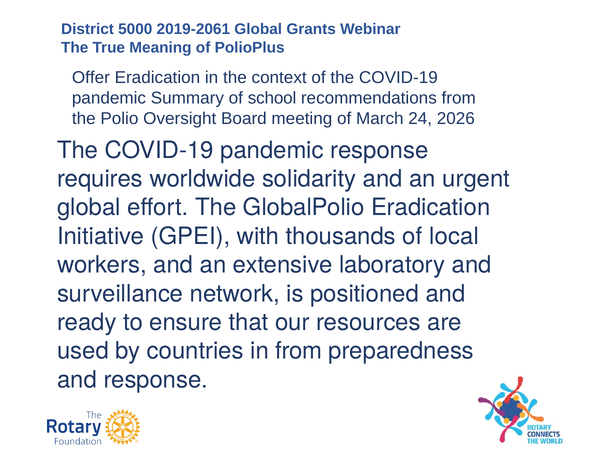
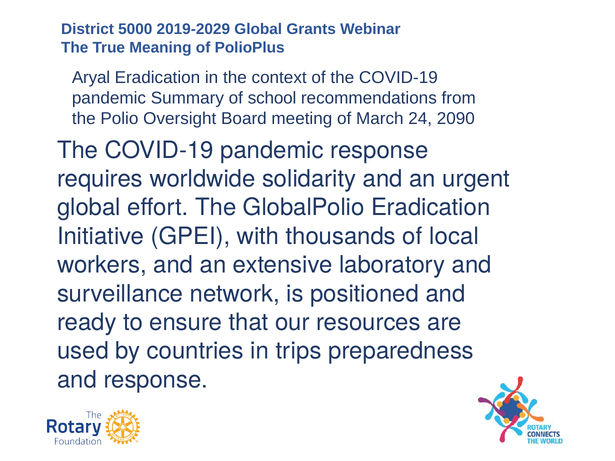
2019-2061: 2019-2061 -> 2019-2029
Offer: Offer -> Aryal
2026: 2026 -> 2090
in from: from -> trips
